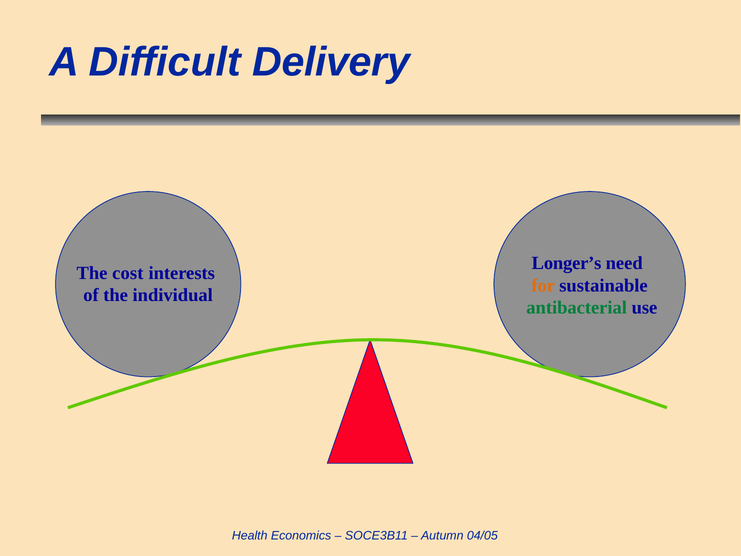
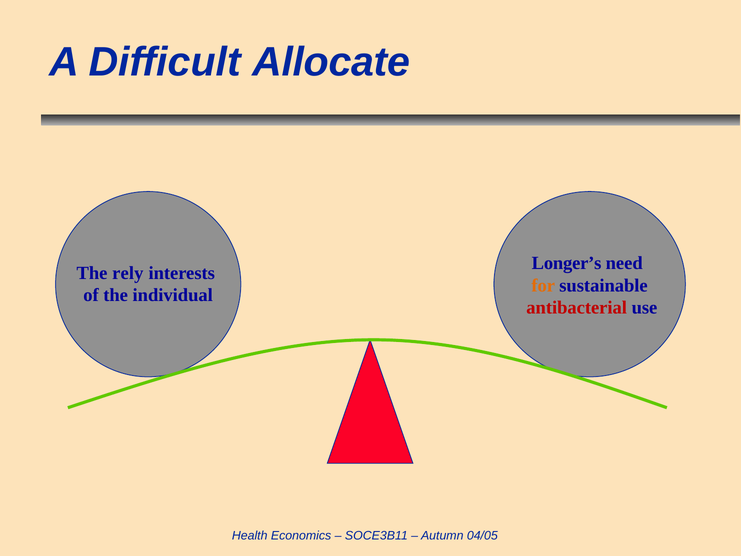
Delivery: Delivery -> Allocate
cost: cost -> rely
antibacterial colour: green -> red
